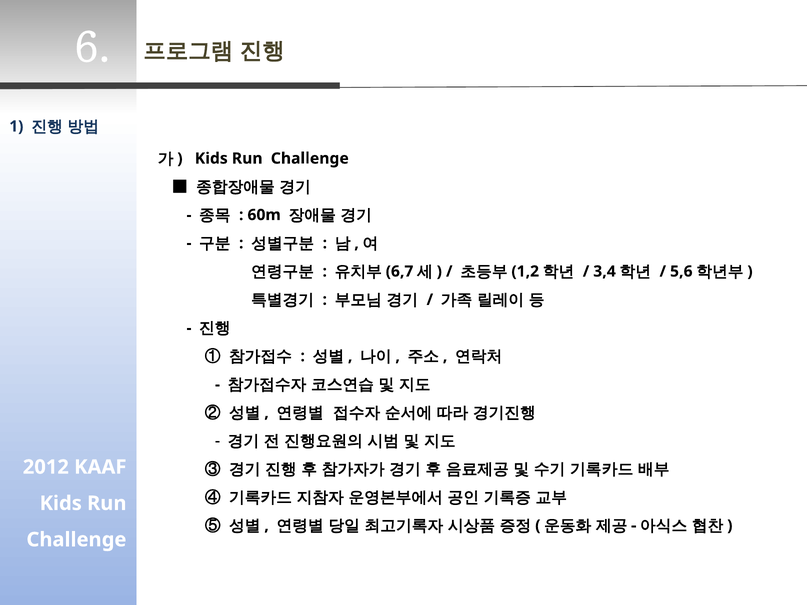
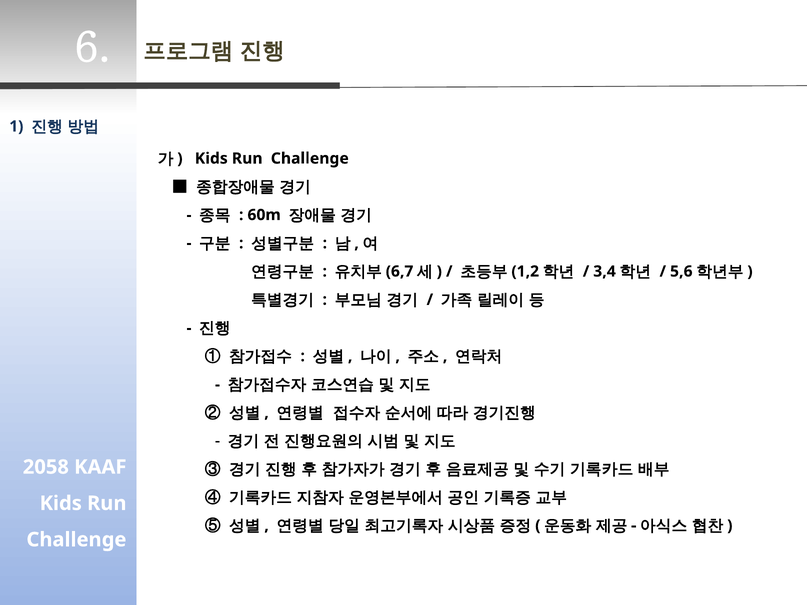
2012: 2012 -> 2058
